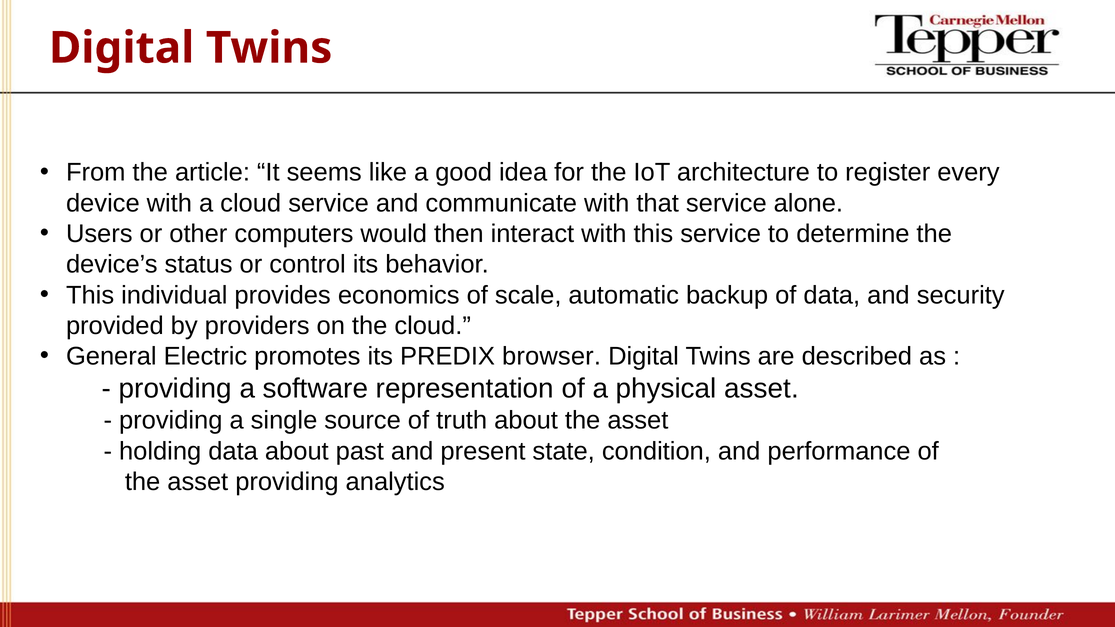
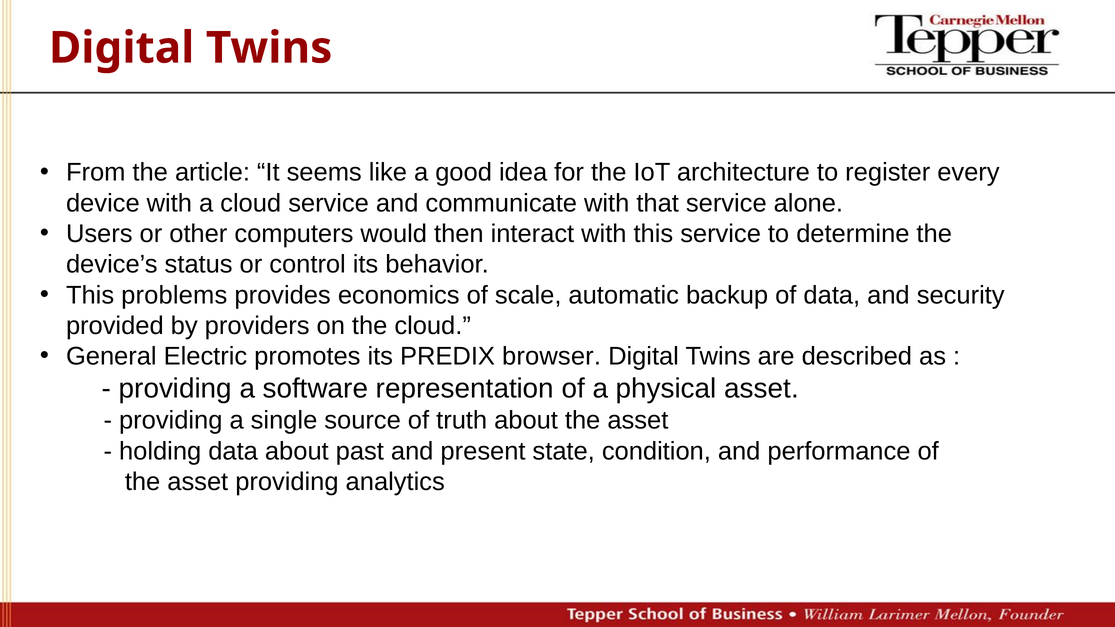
individual: individual -> problems
